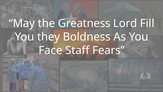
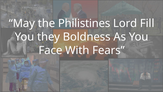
Greatness: Greatness -> Philistines
Staff: Staff -> With
